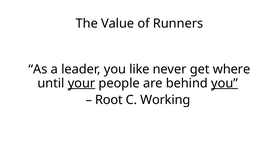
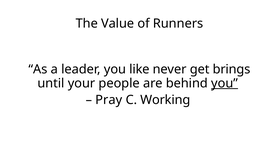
where: where -> brings
your underline: present -> none
Root: Root -> Pray
